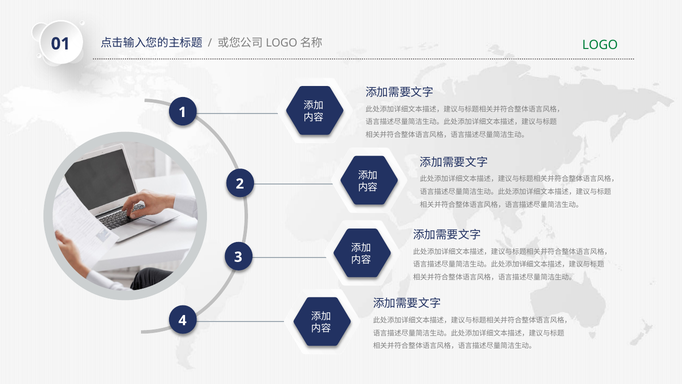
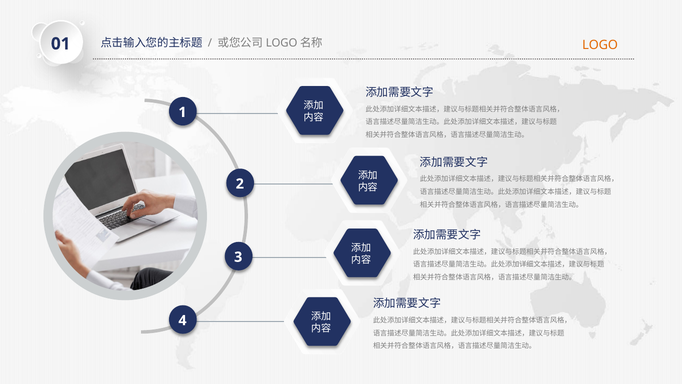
LOGO colour: green -> orange
